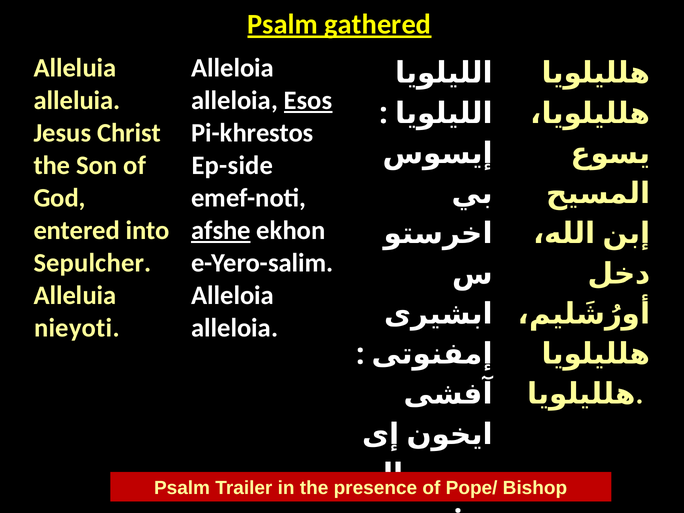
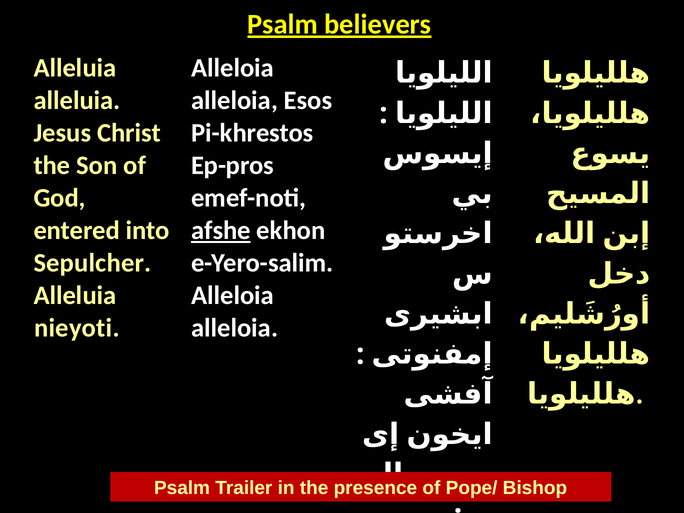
gathered: gathered -> believers
Esos underline: present -> none
Ep-side: Ep-side -> Ep-pros
